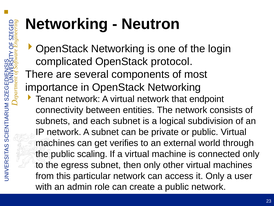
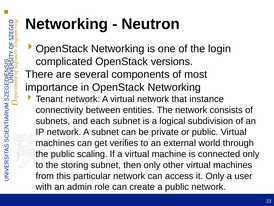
protocol: protocol -> versions
endpoint: endpoint -> instance
egress: egress -> storing
